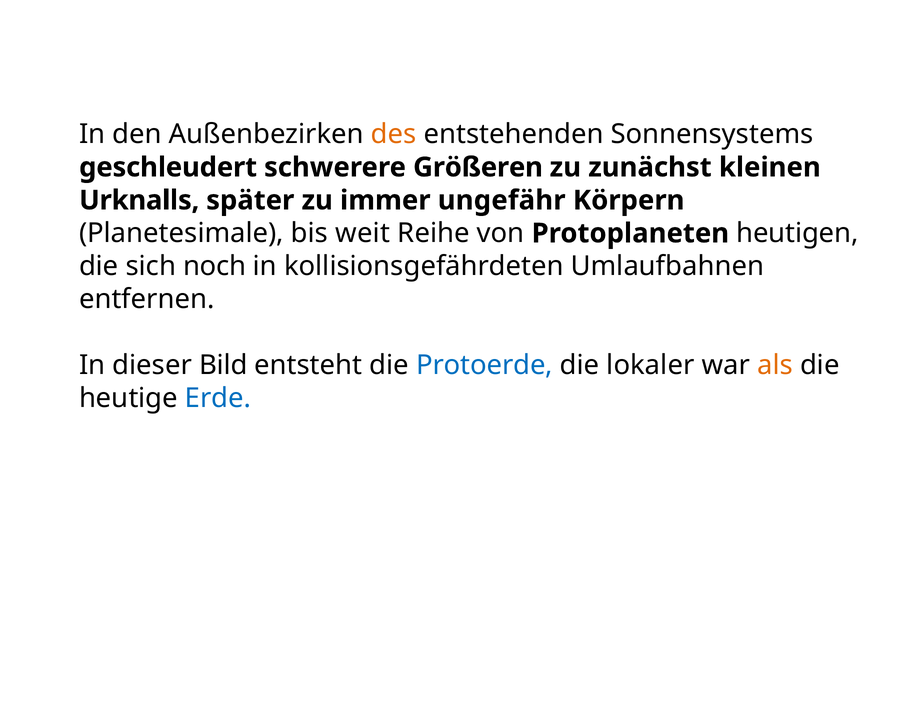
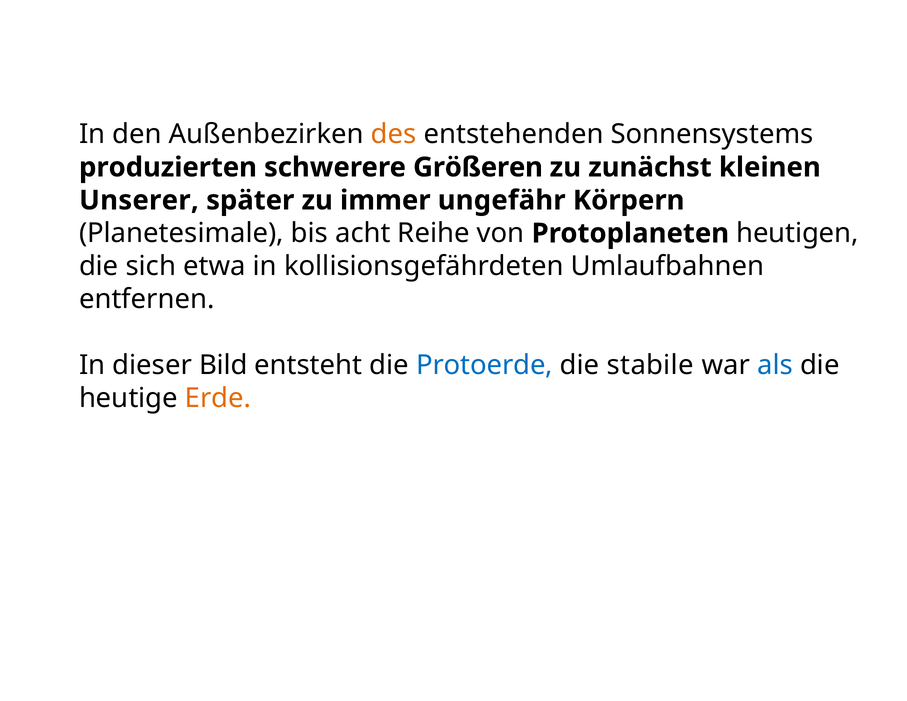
geschleudert: geschleudert -> produzierten
Urknalls: Urknalls -> Unserer
weit: weit -> acht
noch: noch -> etwa
lokaler: lokaler -> stabile
als colour: orange -> blue
Erde colour: blue -> orange
